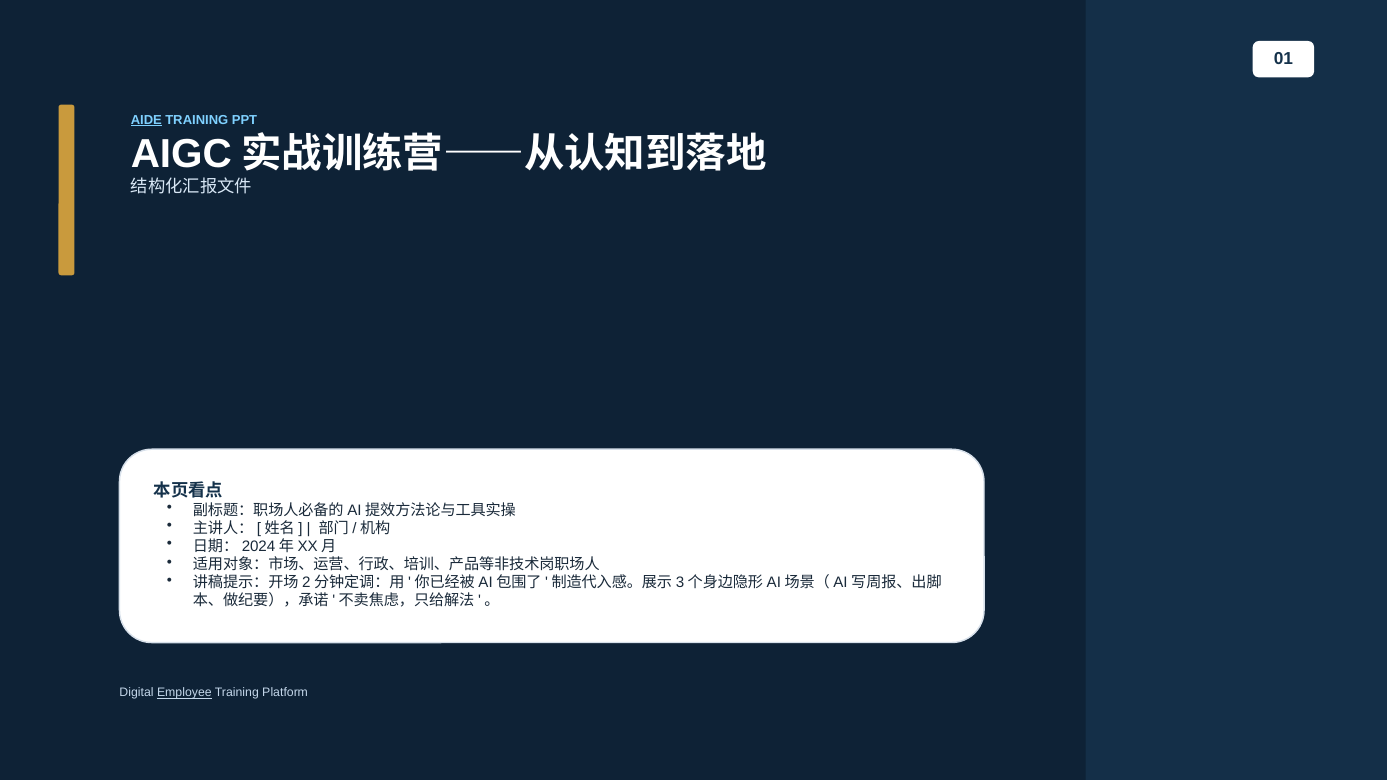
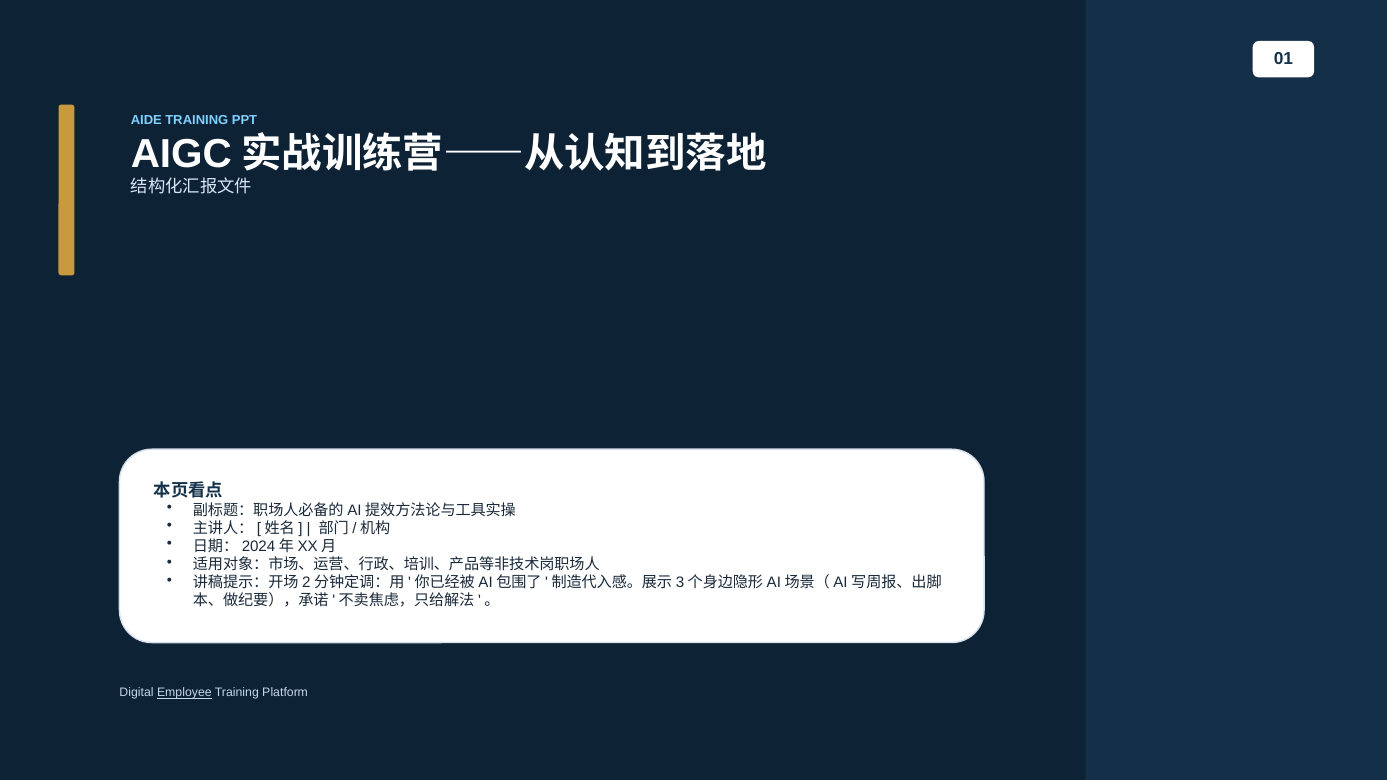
AIDE underline: present -> none
